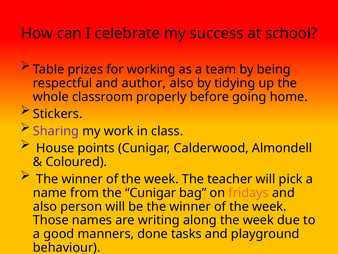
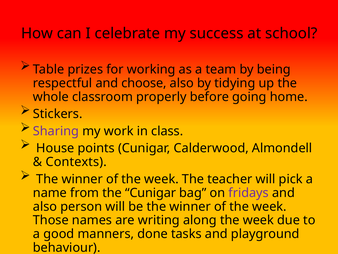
author: author -> choose
Coloured: Coloured -> Contexts
fridays colour: orange -> purple
